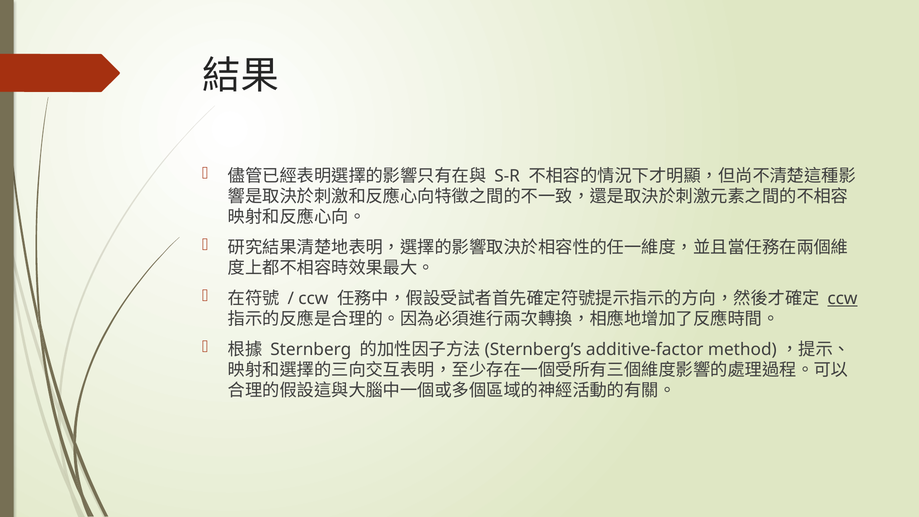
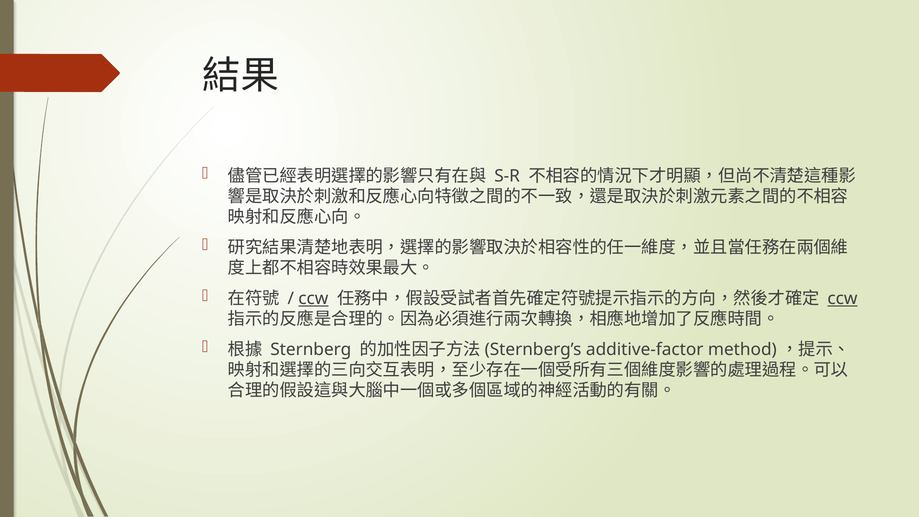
ccw at (313, 298) underline: none -> present
